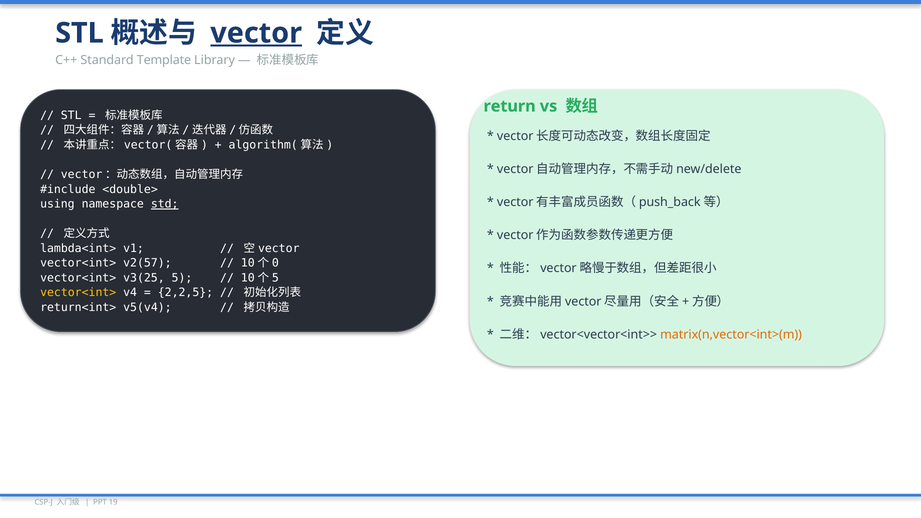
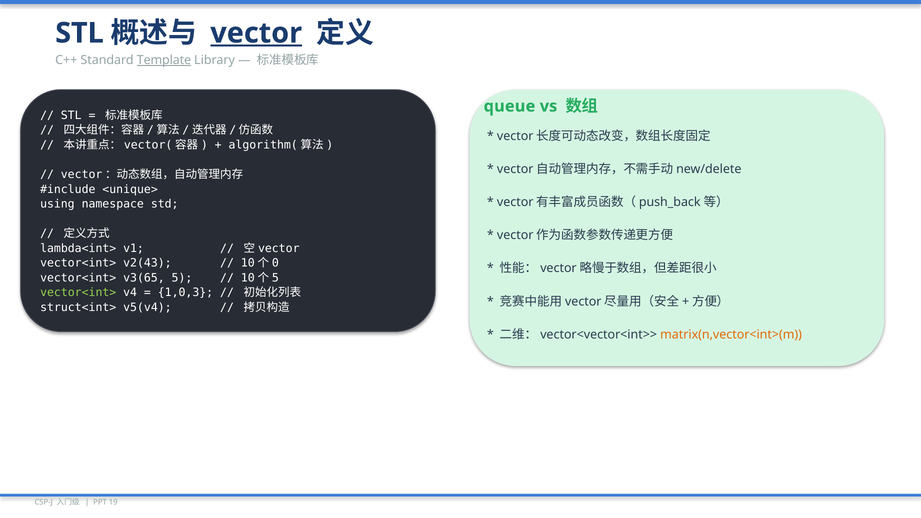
Template underline: none -> present
return: return -> queue
<double>: <double> -> <unique>
std underline: present -> none
v2(57: v2(57 -> v2(43
v3(25: v3(25 -> v3(65
vector<int> at (78, 293) colour: yellow -> light green
2,2,5: 2,2,5 -> 1,0,3
return<int>: return<int> -> struct<int>
